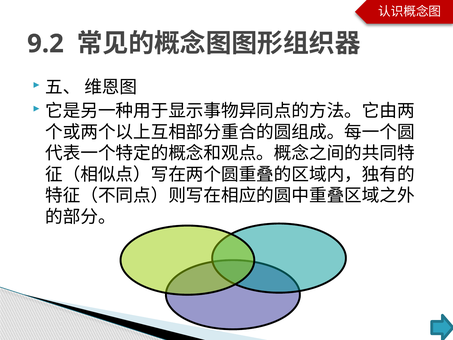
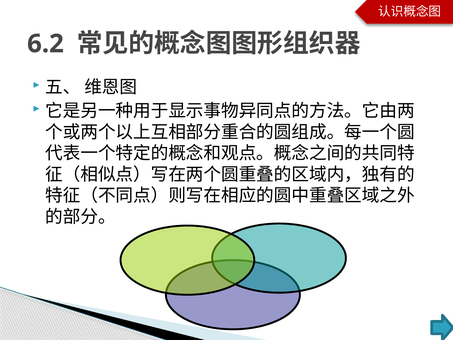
9.2: 9.2 -> 6.2
